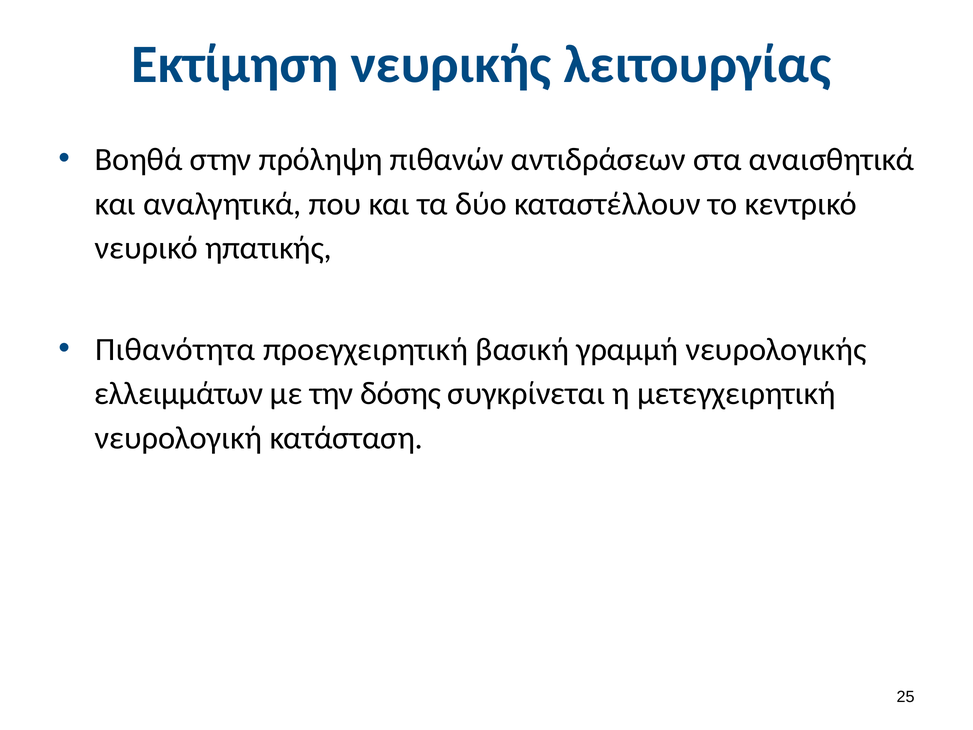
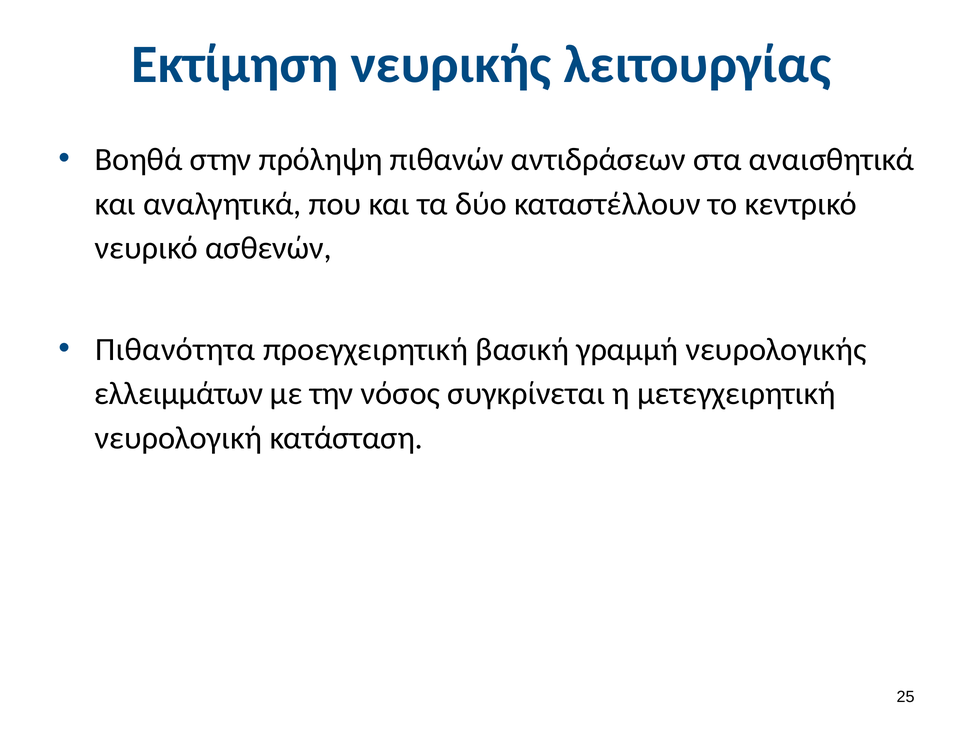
ηπατικής: ηπατικής -> ασθενών
δόσης: δόσης -> νόσος
